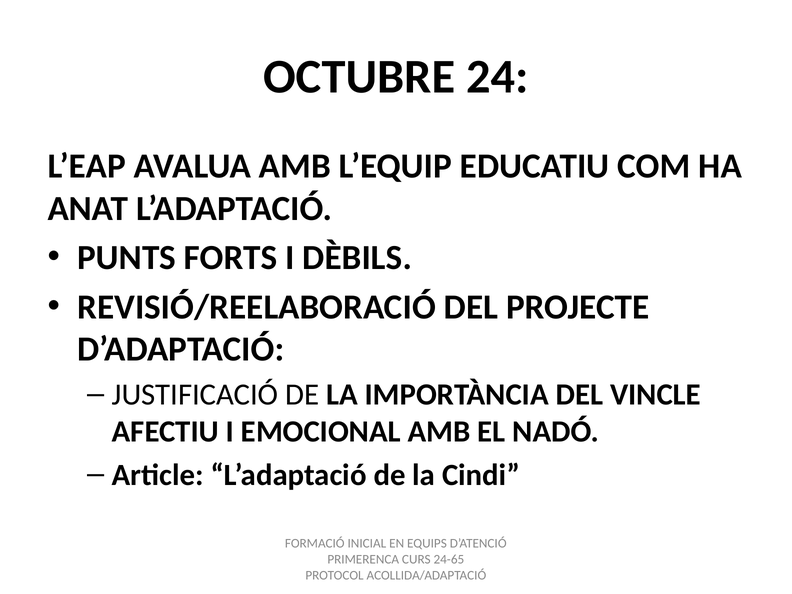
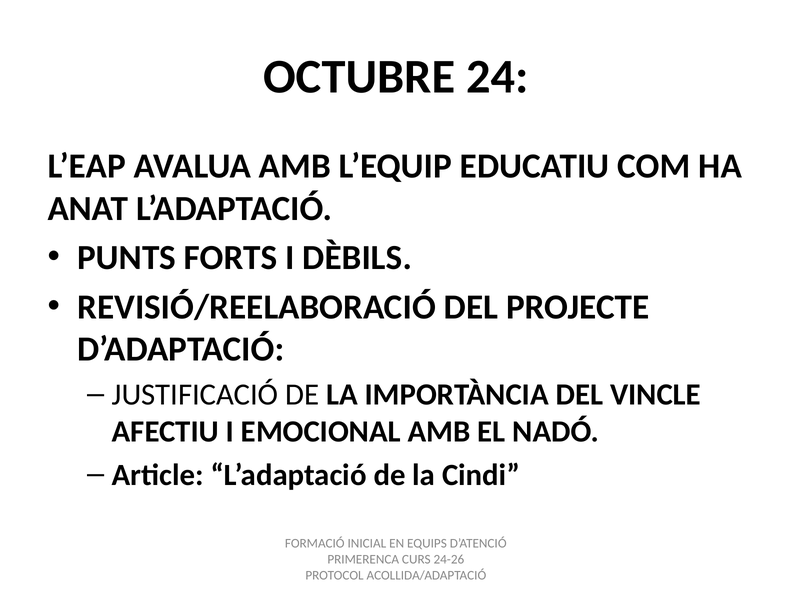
24-65: 24-65 -> 24-26
